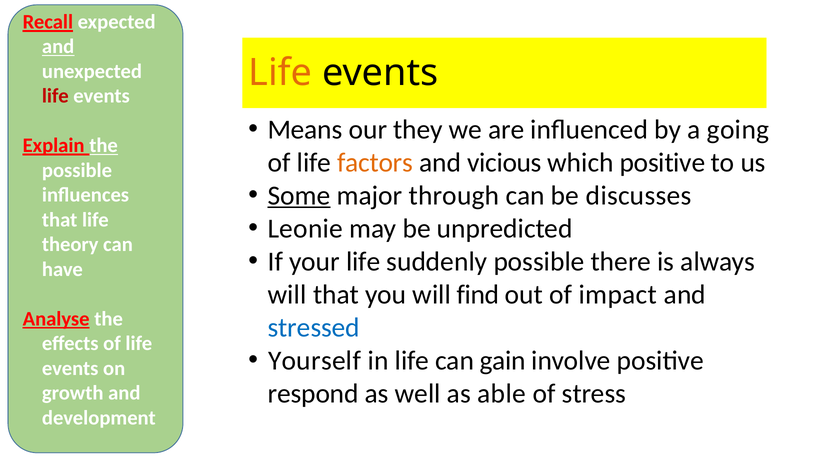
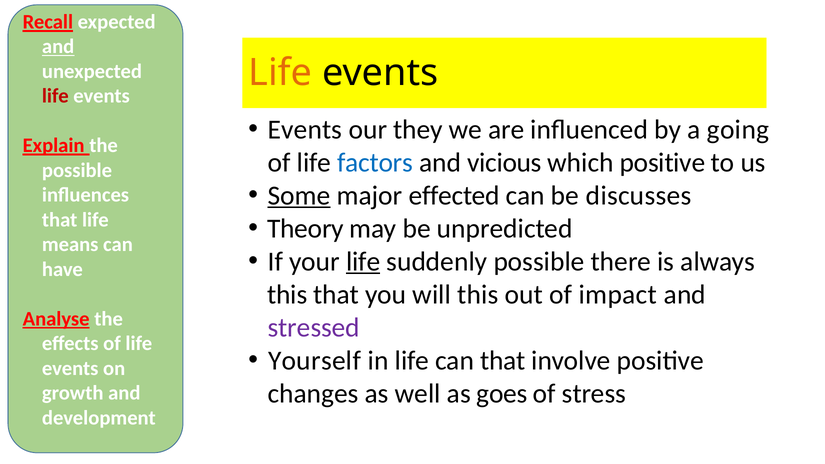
Means at (305, 130): Means -> Events
the at (104, 146) underline: present -> none
factors colour: orange -> blue
through: through -> effected
Leonie: Leonie -> Theory
theory: theory -> means
life at (363, 262) underline: none -> present
will at (287, 295): will -> this
will find: find -> this
stressed colour: blue -> purple
can gain: gain -> that
respond: respond -> changes
able: able -> goes
